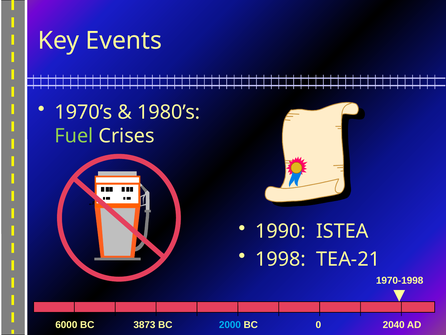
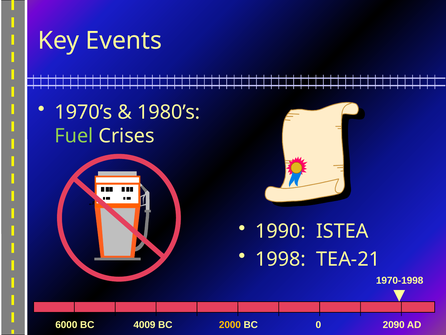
3873: 3873 -> 4009
2000 colour: light blue -> yellow
2040: 2040 -> 2090
